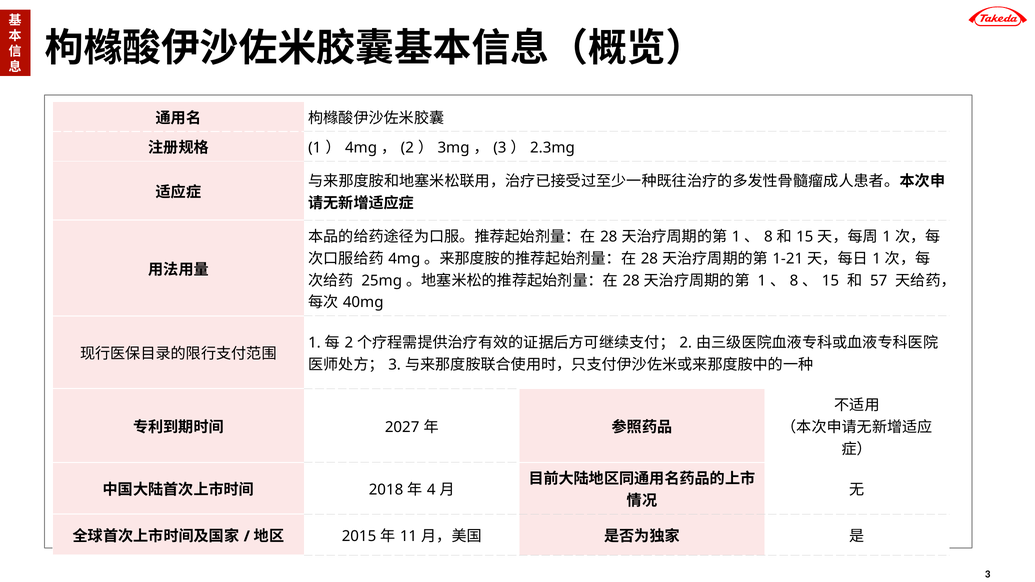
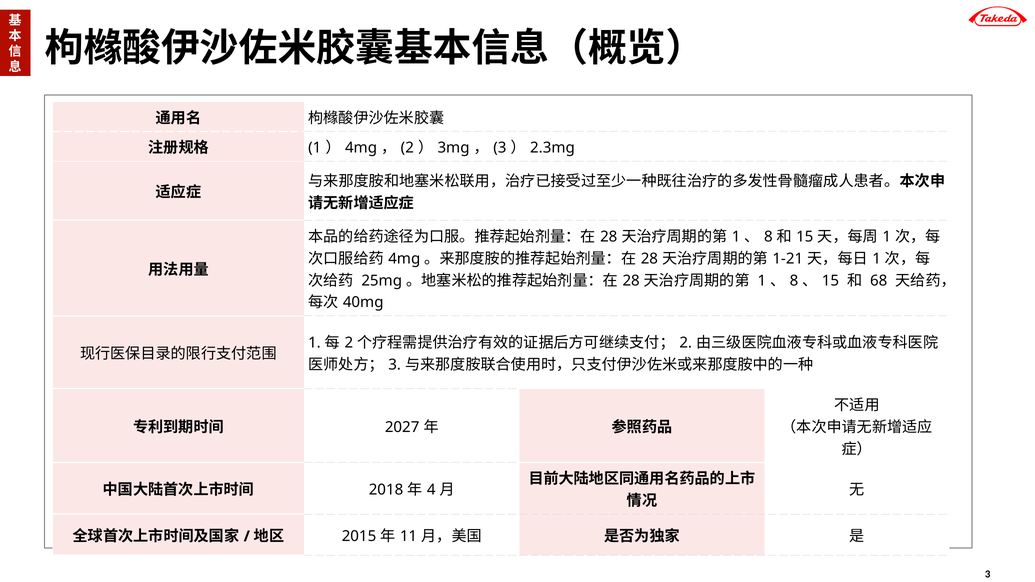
57: 57 -> 68
